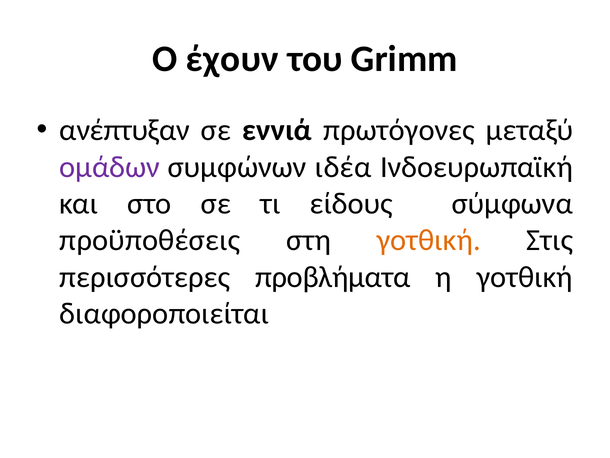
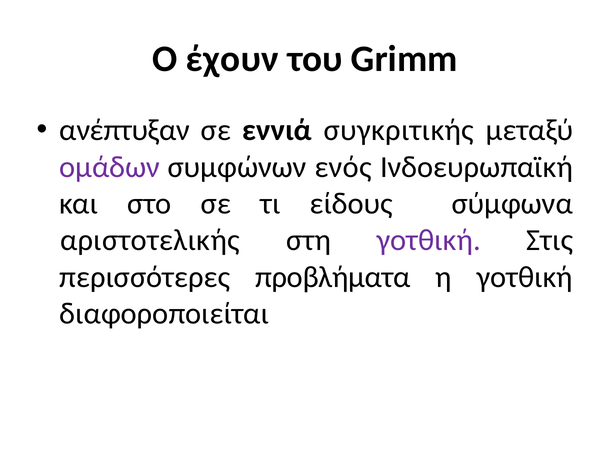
πρωτόγονες: πρωτόγονες -> συγκριτικής
ιδέα: ιδέα -> ενός
προϋποθέσεις: προϋποθέσεις -> αριστοτελικής
γοτθική at (429, 240) colour: orange -> purple
